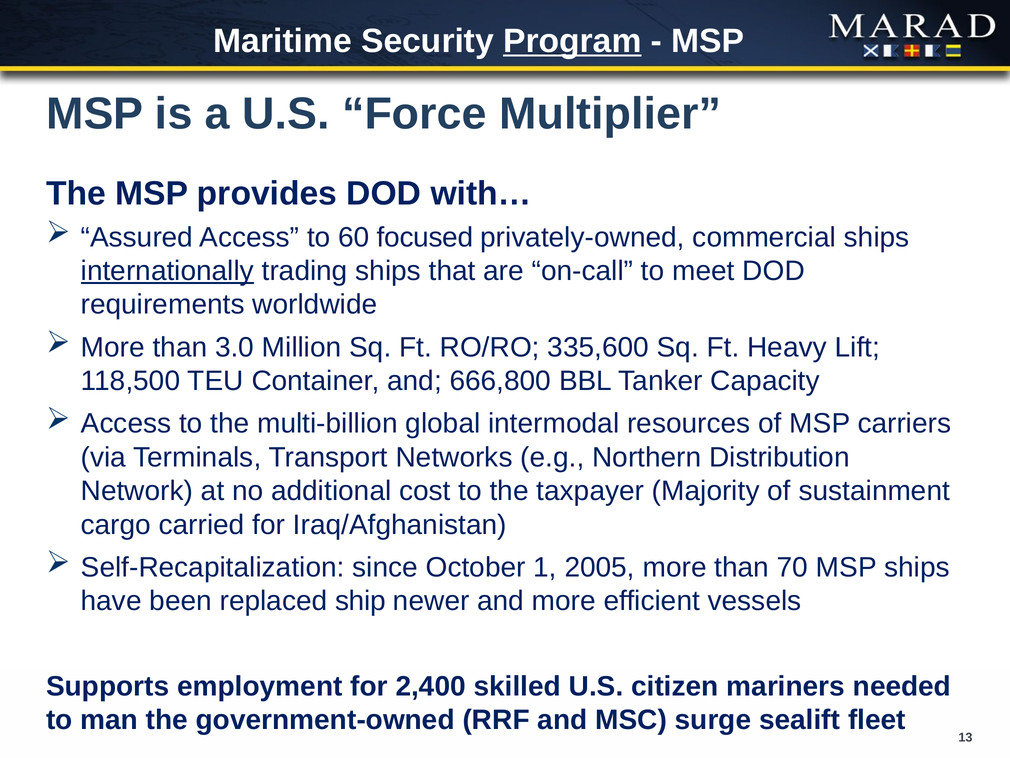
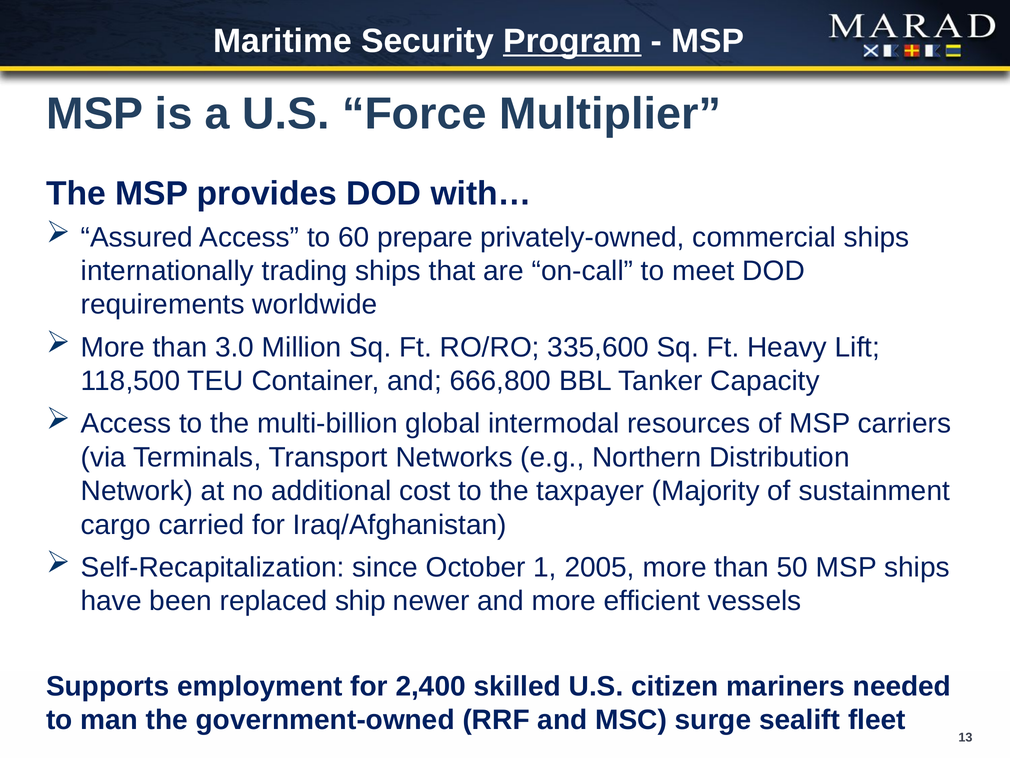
focused: focused -> prepare
internationally underline: present -> none
70: 70 -> 50
